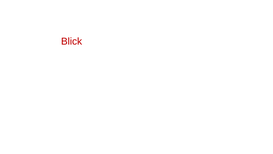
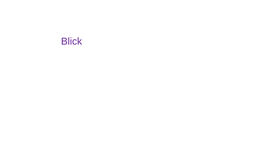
Blick colour: red -> purple
